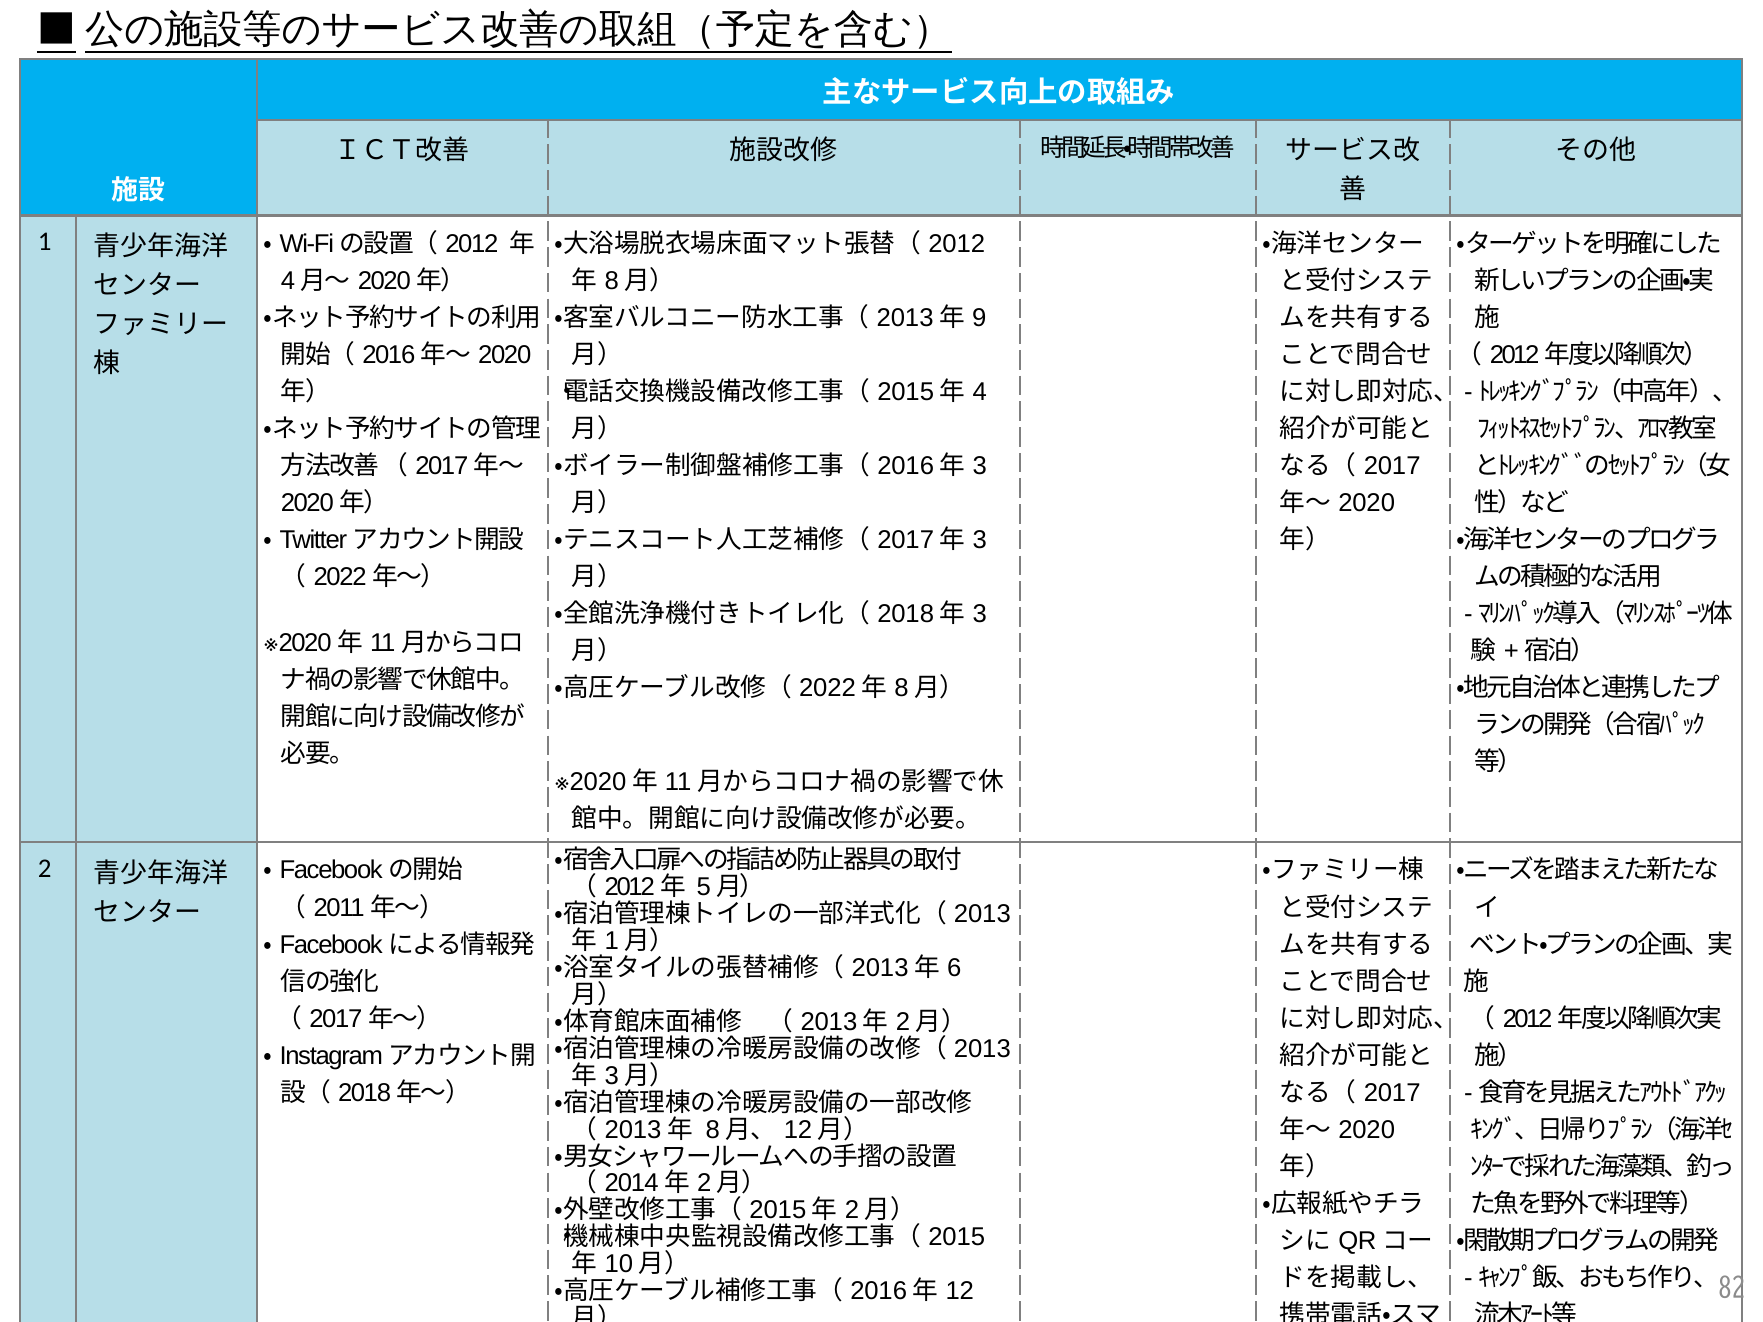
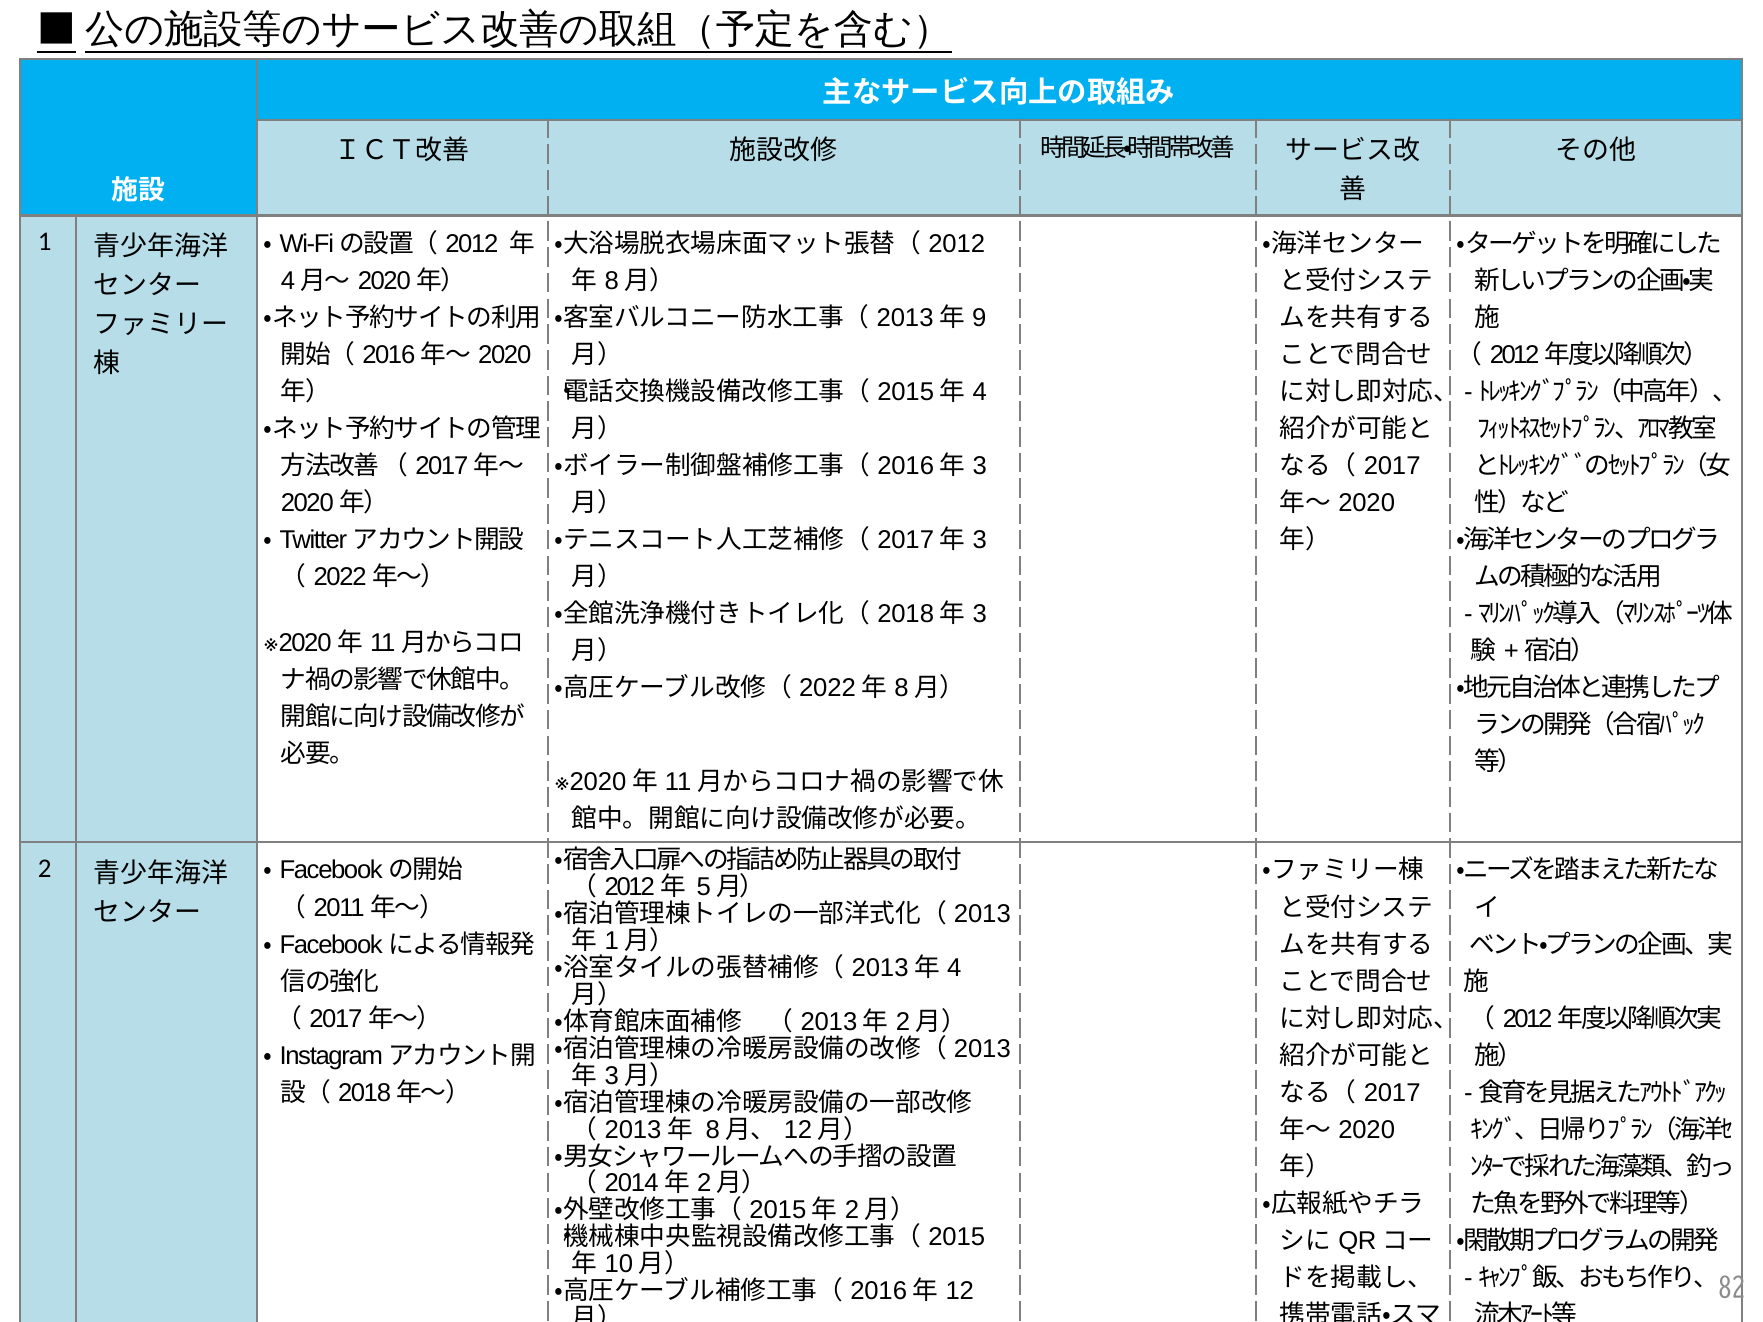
6 at (954, 968): 6 -> 4
